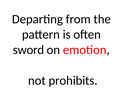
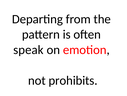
sword: sword -> speak
